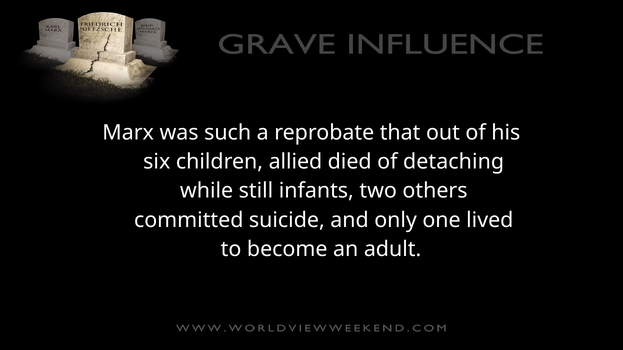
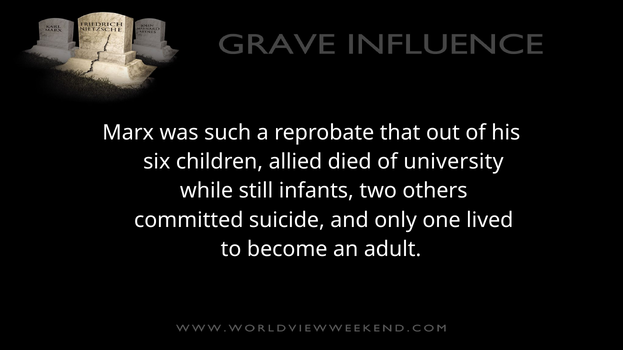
detaching: detaching -> university
